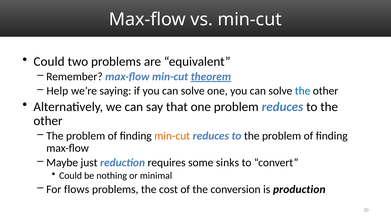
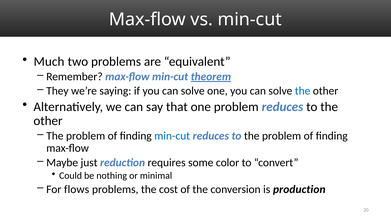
Could at (49, 62): Could -> Much
Help: Help -> They
min-cut at (172, 136) colour: orange -> blue
sinks: sinks -> color
